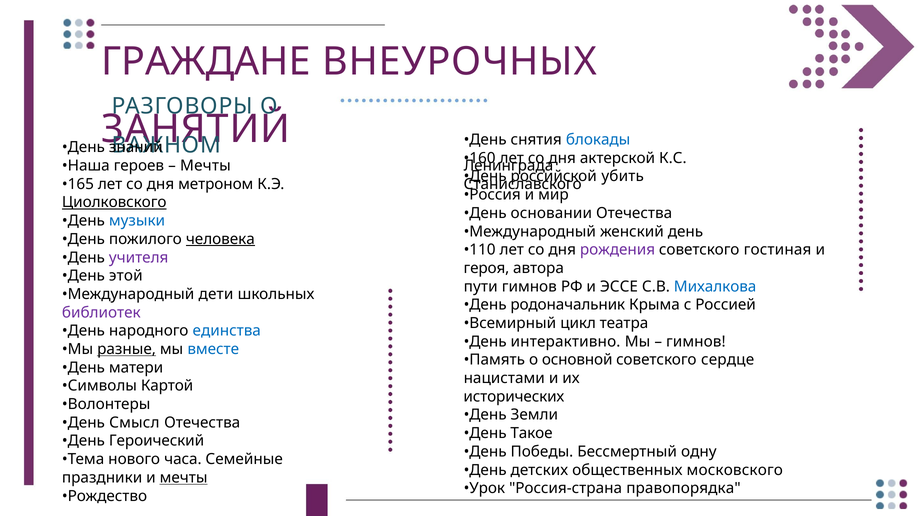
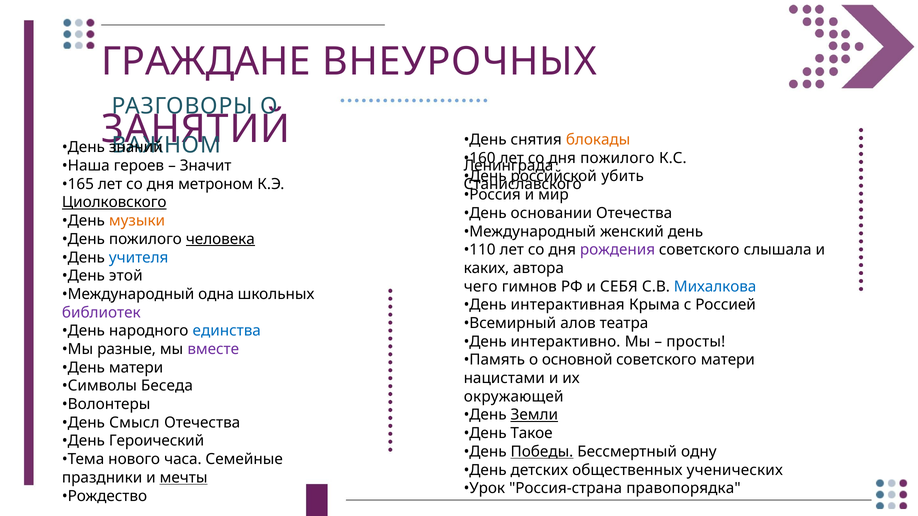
блокады colour: blue -> orange
дня актерской: актерской -> пожилого
Мечты at (205, 166): Мечты -> Значит
музыки colour: blue -> orange
гостиная: гостиная -> слышала
учителя colour: purple -> blue
героя: героя -> каких
пути: пути -> чего
ЭССЕ: ЭССЕ -> СЕБЯ
дети: дети -> одна
родоначальник: родоначальник -> интерактивная
цикл: цикл -> алов
гимнов at (696, 342): гимнов -> просты
разные underline: present -> none
вместе colour: blue -> purple
советского сердце: сердце -> матери
Картой: Картой -> Беседа
исторических: исторических -> окружающей
Земли underline: none -> present
Победы underline: none -> present
московского: московского -> ученических
